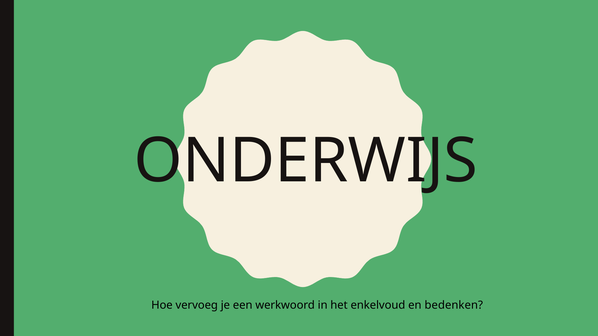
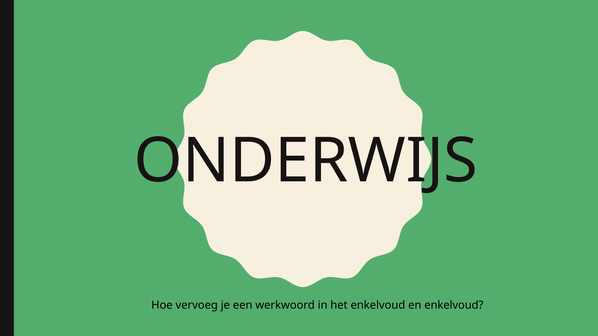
en bedenken: bedenken -> enkelvoud
